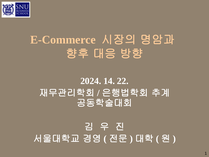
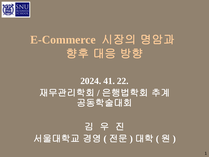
14: 14 -> 41
